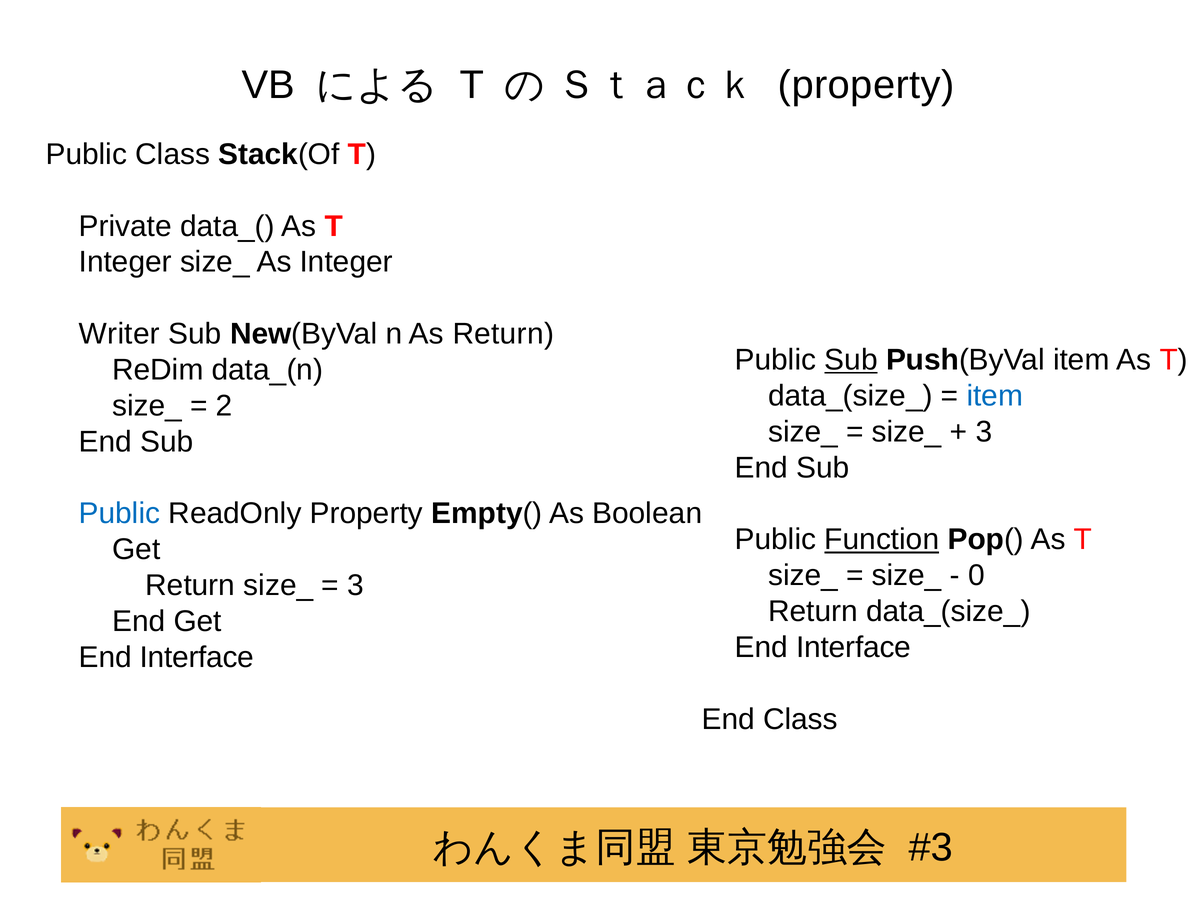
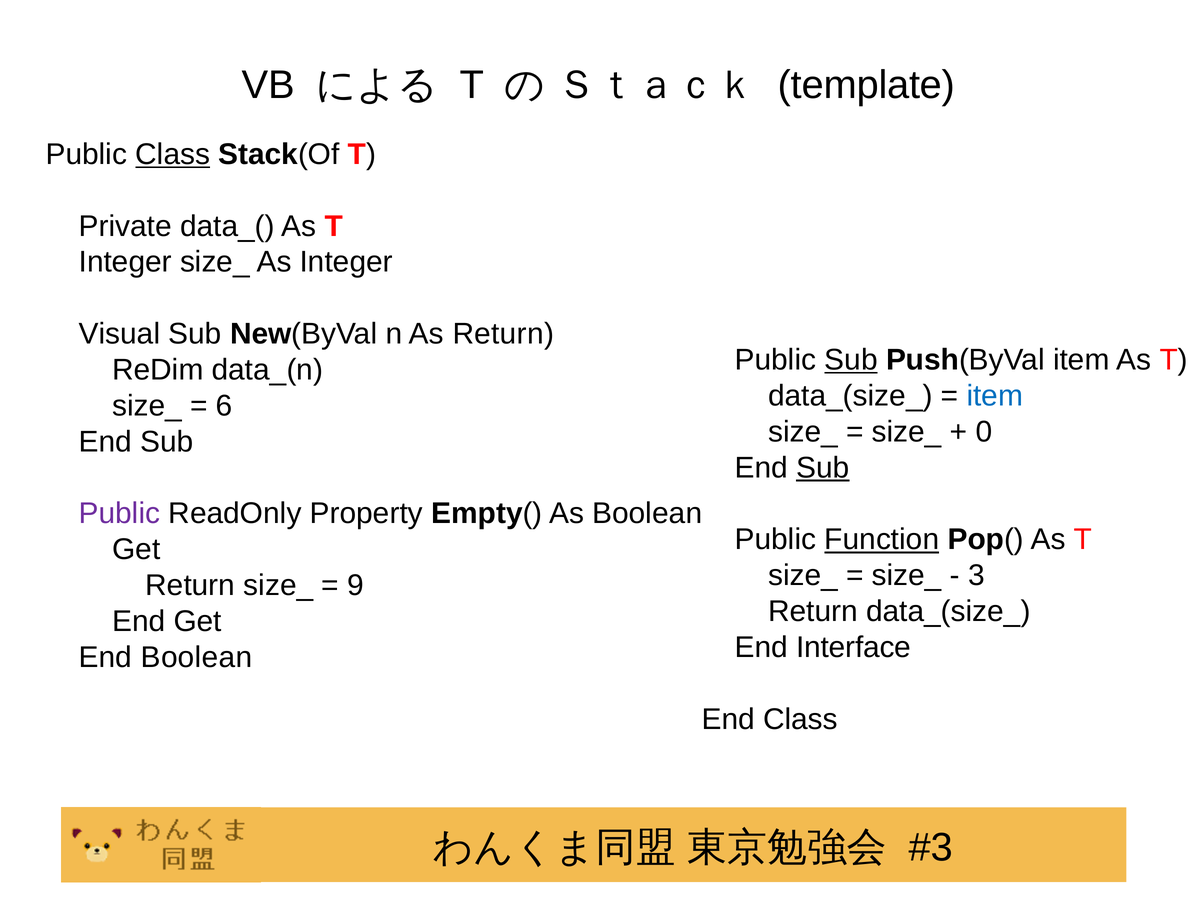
Ｓｔａｃｋ property: property -> template
Class at (173, 154) underline: none -> present
Writer: Writer -> Visual
2: 2 -> 6
3 at (984, 432): 3 -> 0
Sub at (823, 468) underline: none -> present
Public at (119, 513) colour: blue -> purple
0: 0 -> 3
3 at (356, 585): 3 -> 9
Interface at (197, 657): Interface -> Boolean
